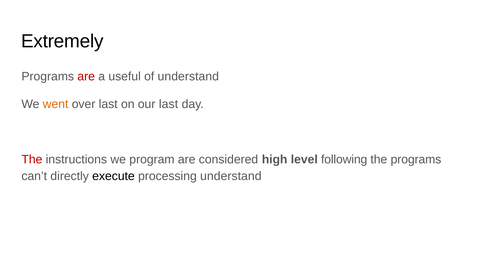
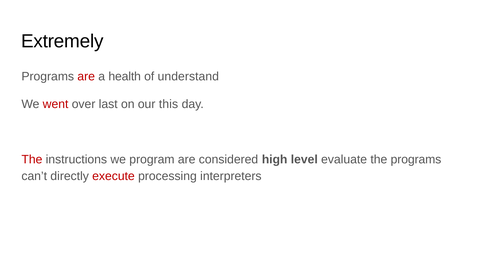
useful: useful -> health
went colour: orange -> red
our last: last -> this
following: following -> evaluate
execute colour: black -> red
processing understand: understand -> interpreters
